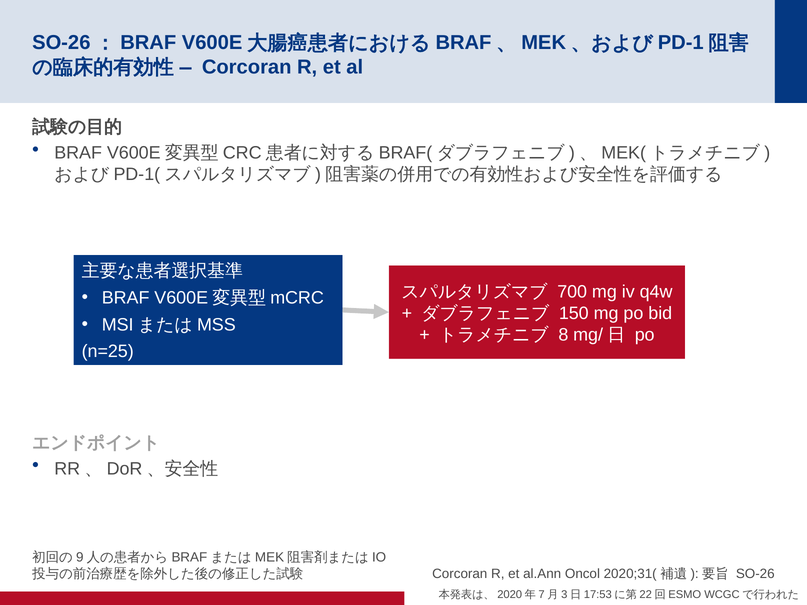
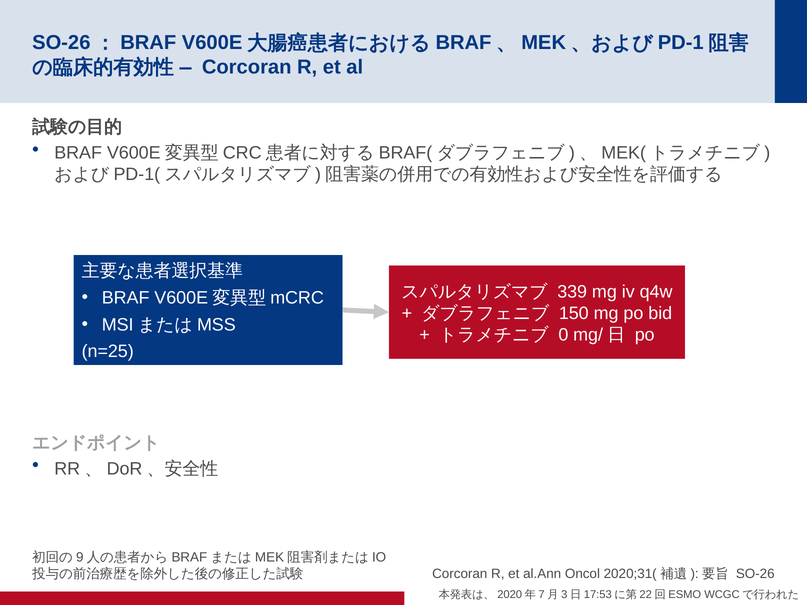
700: 700 -> 339
8: 8 -> 0
